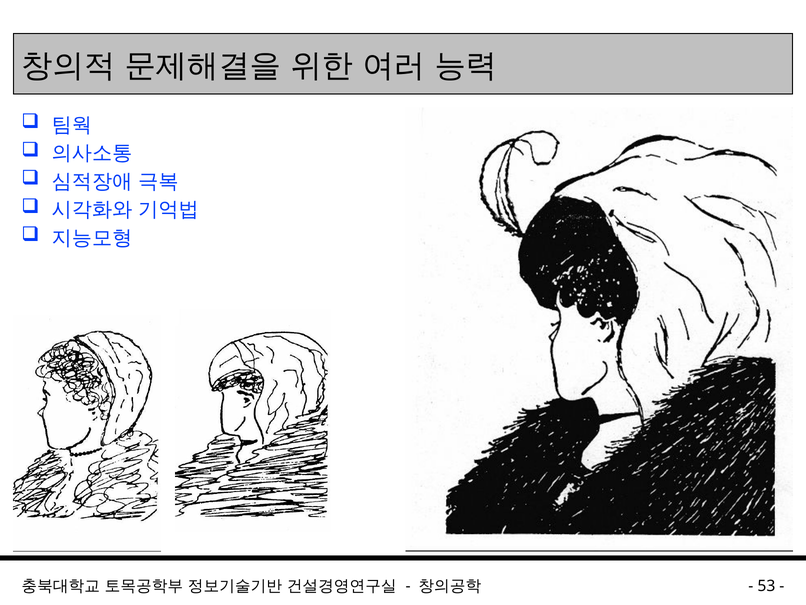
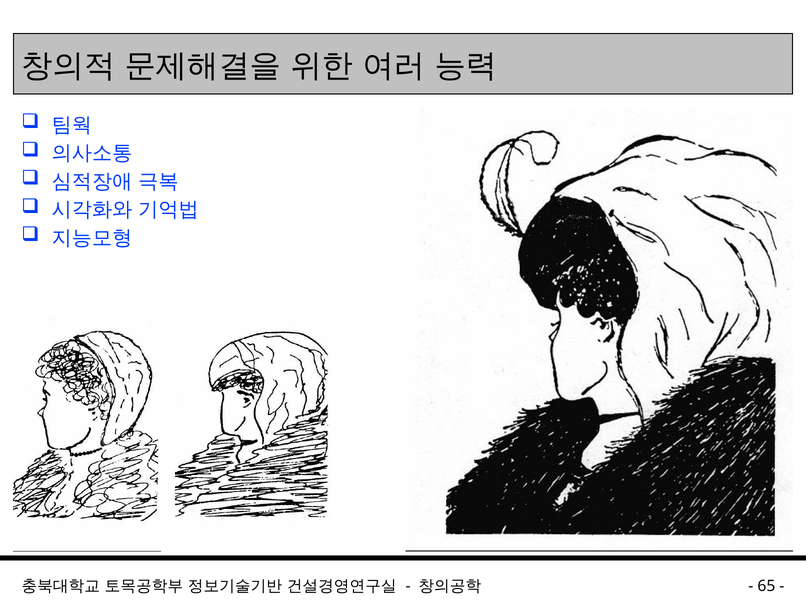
53: 53 -> 65
